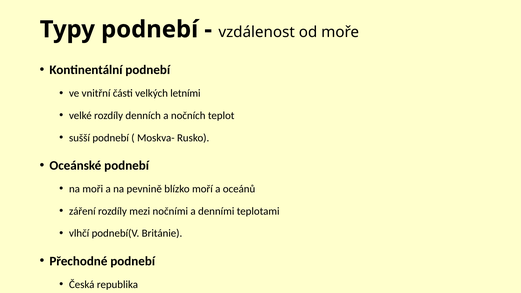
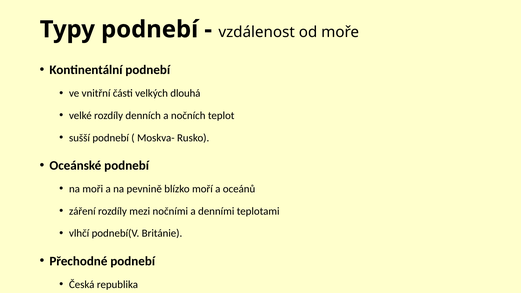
letními: letními -> dlouhá
